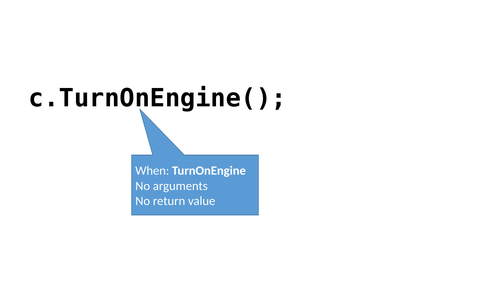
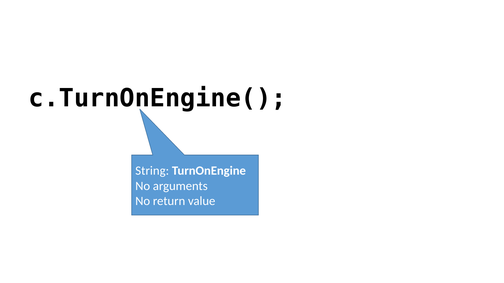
When: When -> String
